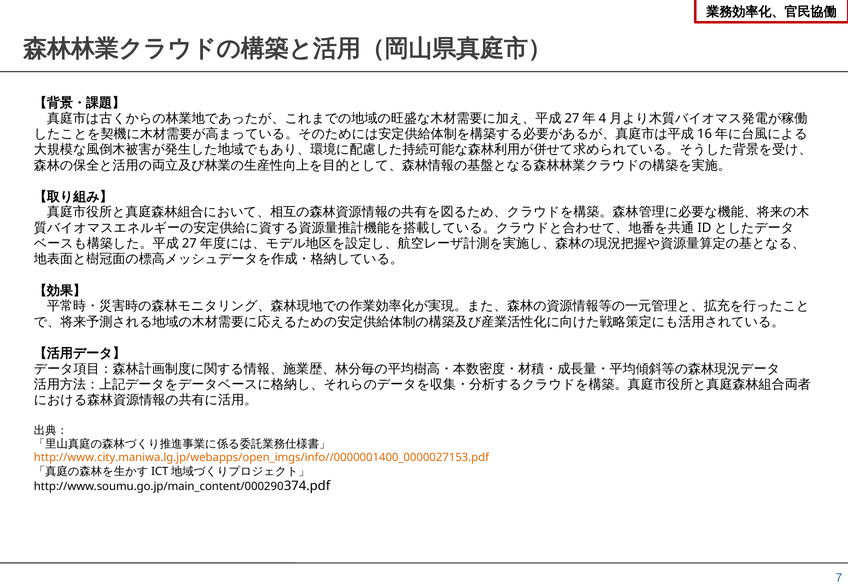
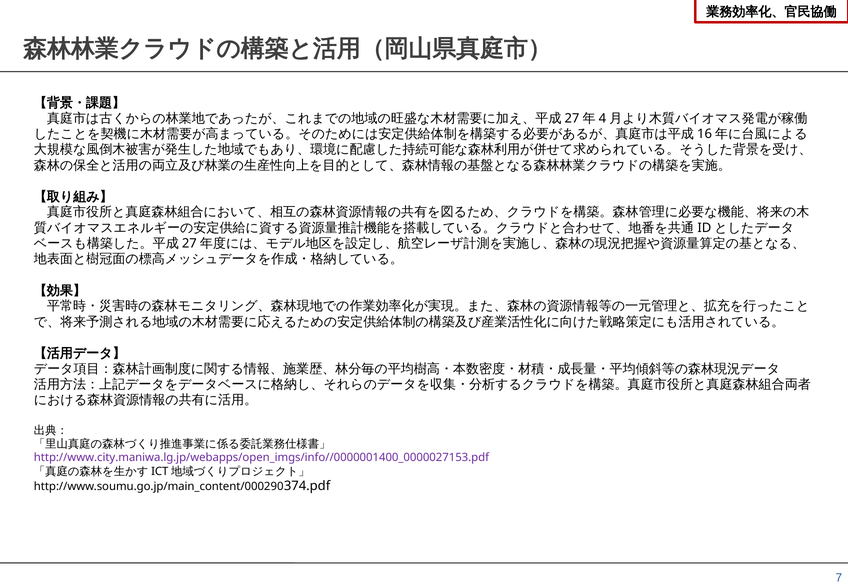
http://www.city.maniwa.lg.jp/webapps/open_imgs/info//0000001400_0000027153.pdf colour: orange -> purple
